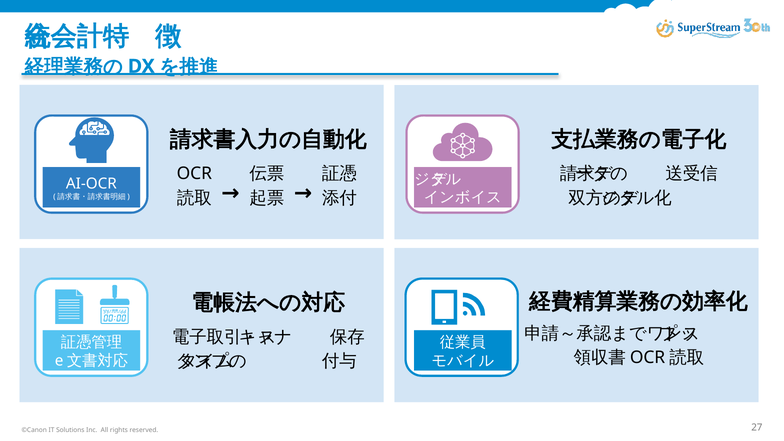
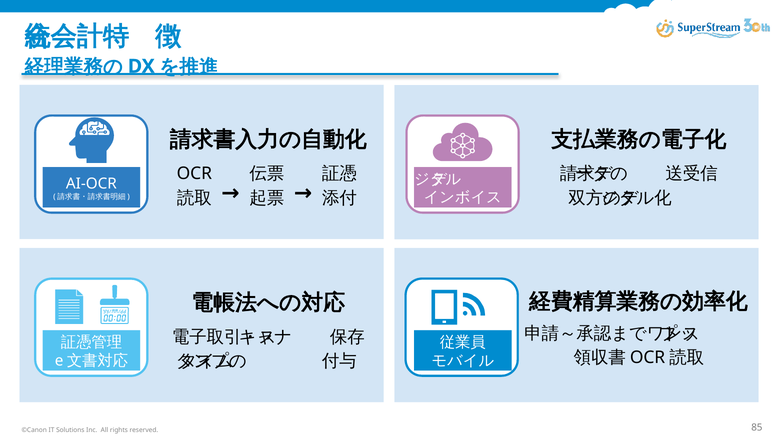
27: 27 -> 85
